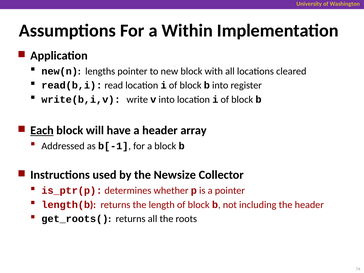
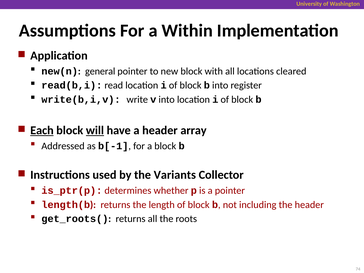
lengths: lengths -> general
will underline: none -> present
Newsize: Newsize -> Variants
